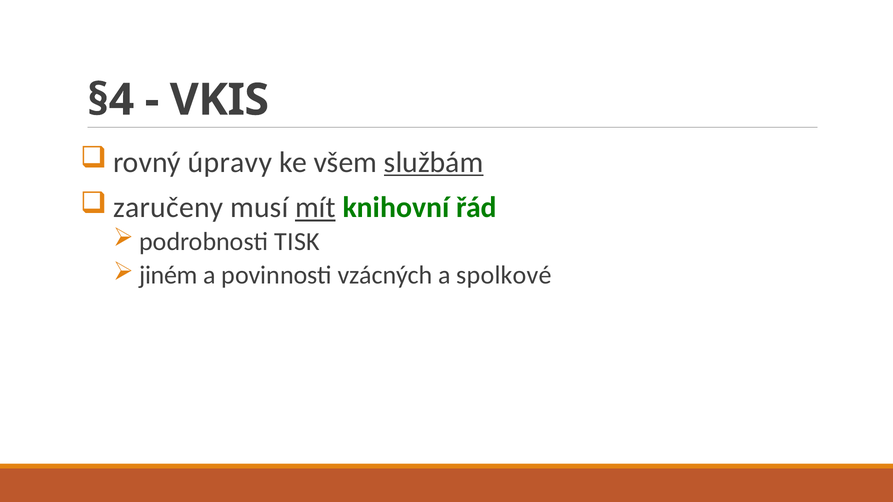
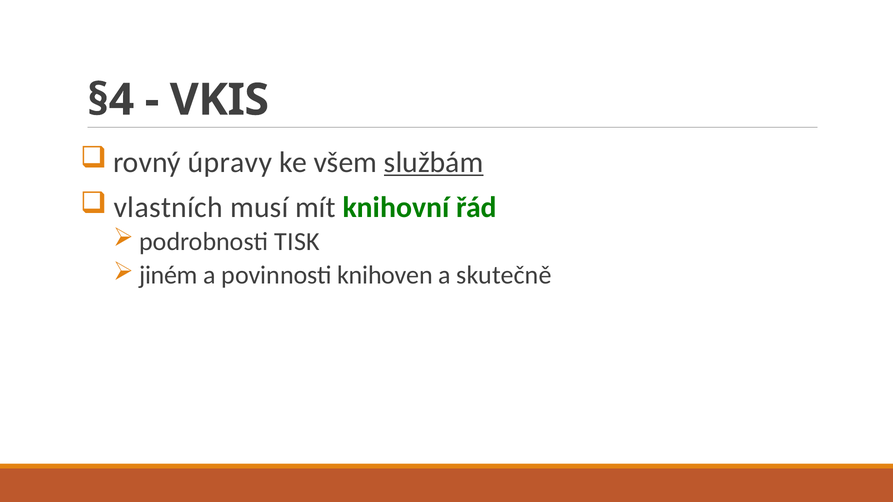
zaručeny: zaručeny -> vlastních
mít underline: present -> none
vzácných: vzácných -> knihoven
spolkové: spolkové -> skutečně
